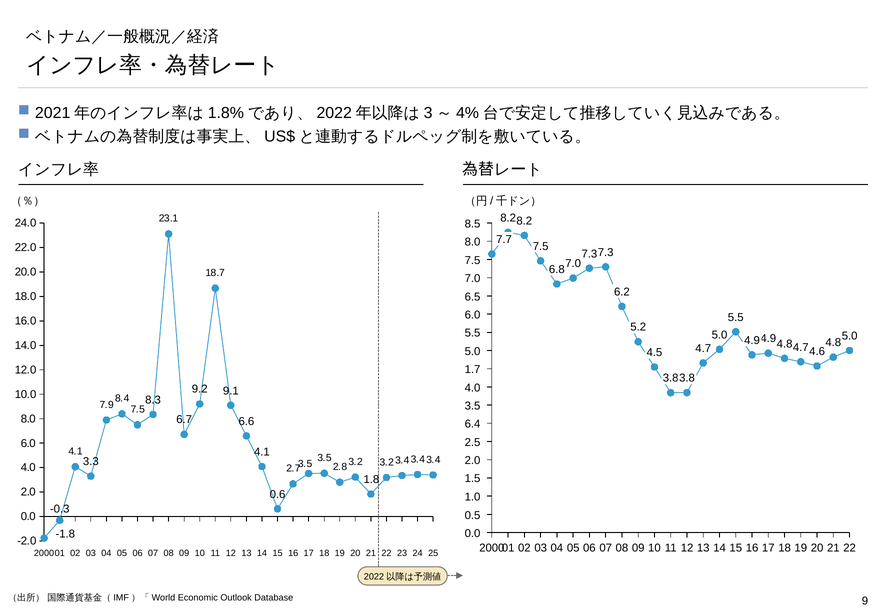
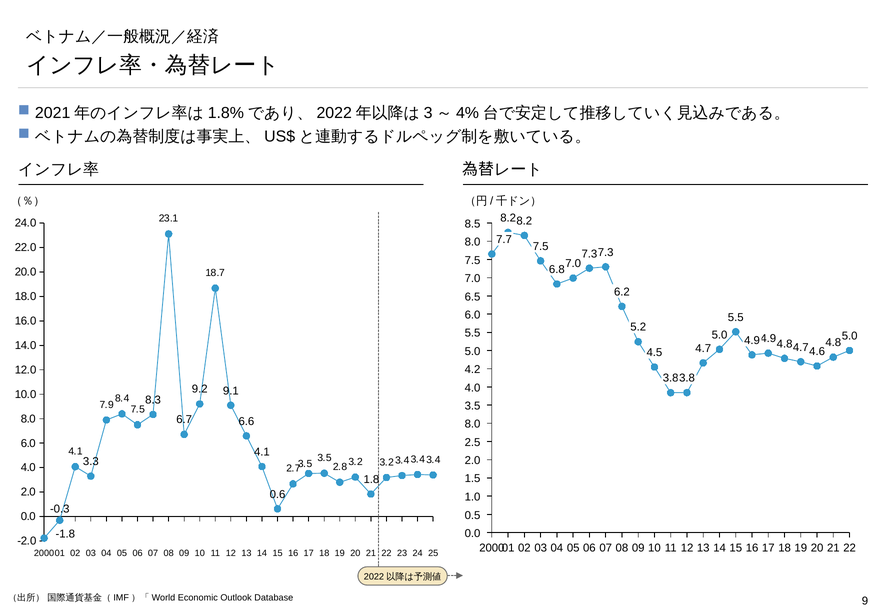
1.7: 1.7 -> 4.2
6.4 at (473, 424): 6.4 -> 8.0
